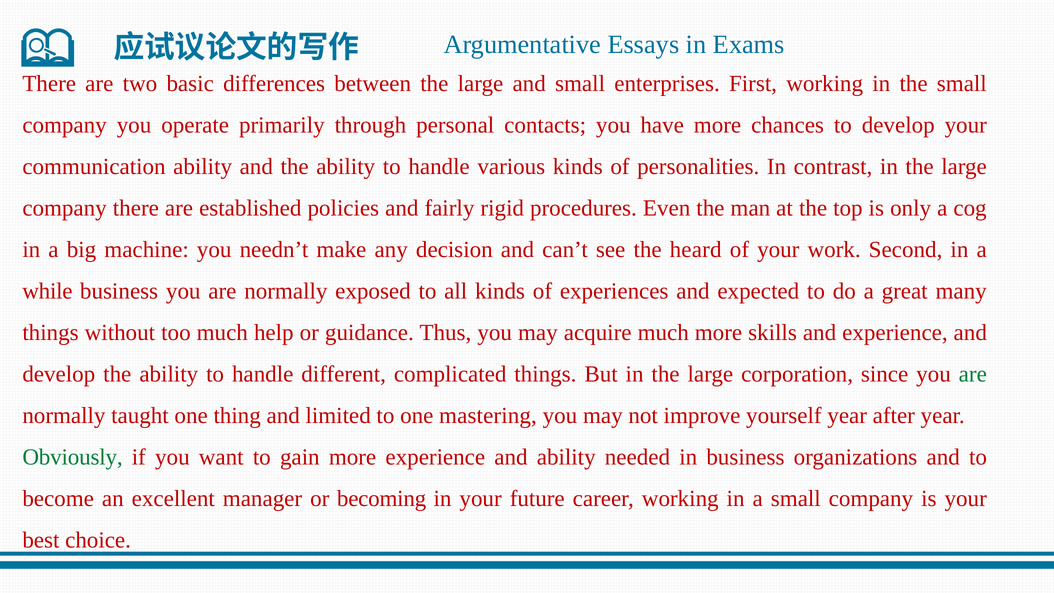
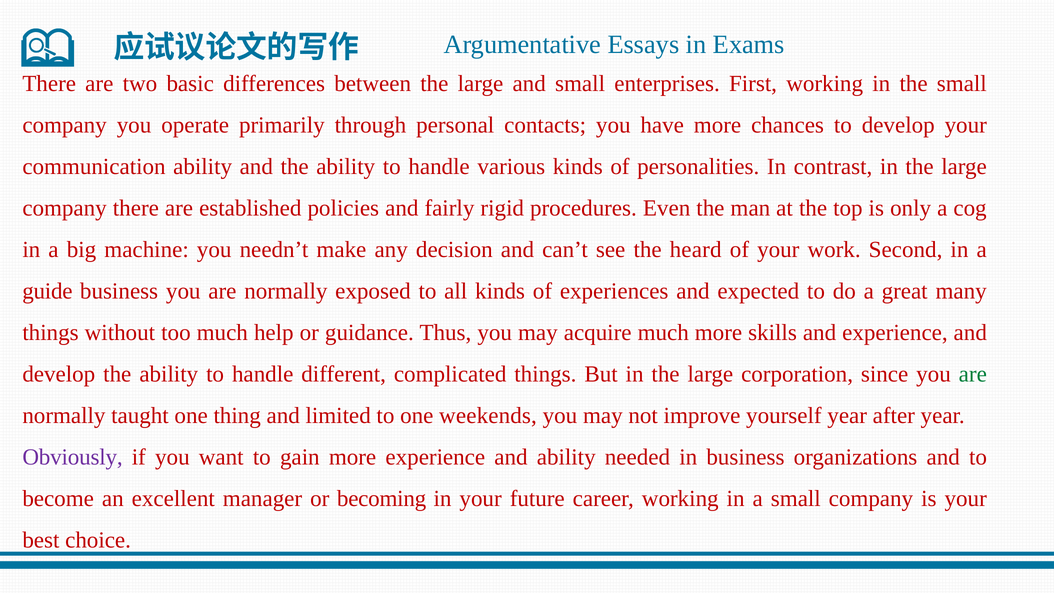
while: while -> guide
mastering: mastering -> weekends
Obviously colour: green -> purple
